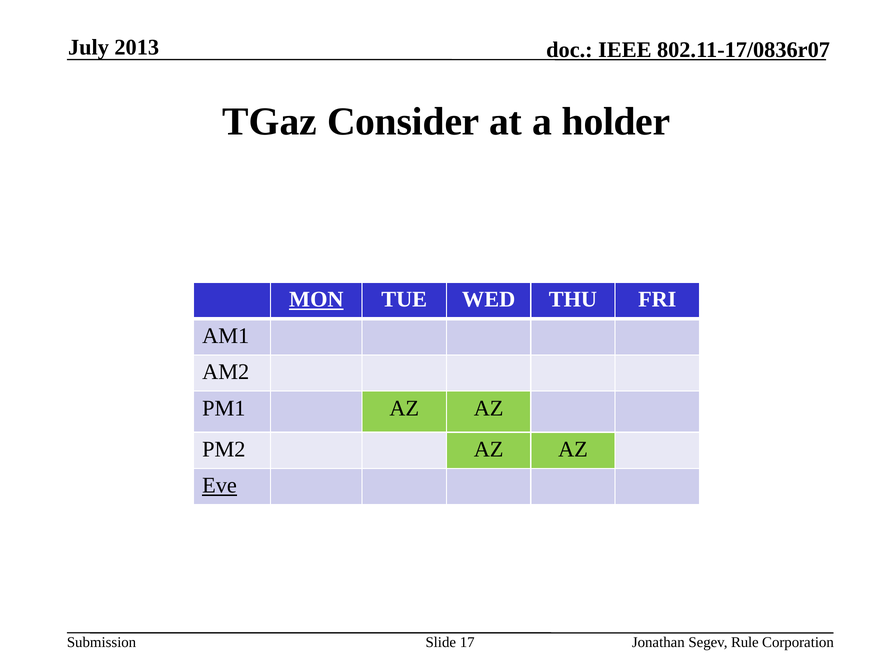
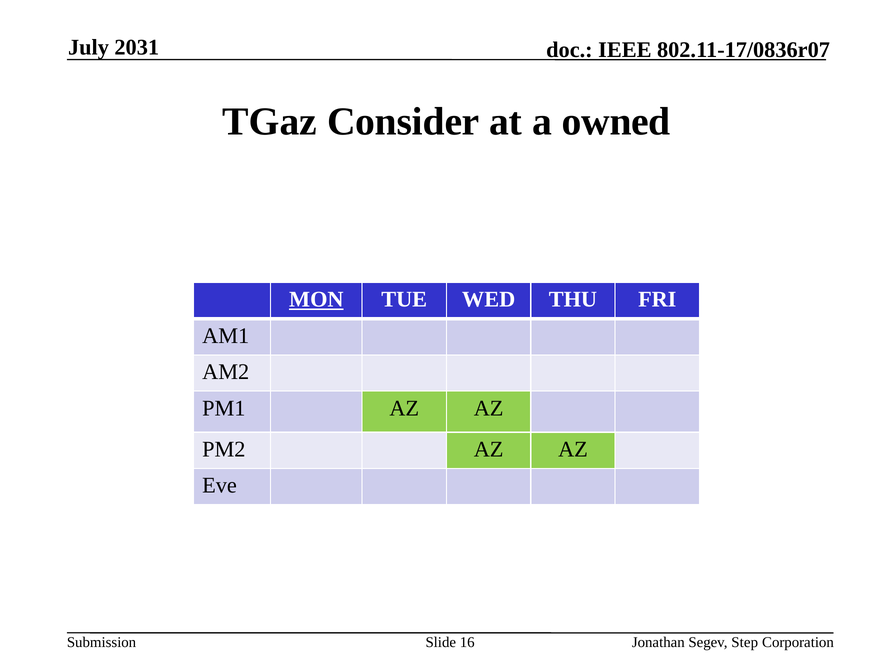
2013: 2013 -> 2031
holder: holder -> owned
Eve underline: present -> none
17: 17 -> 16
Rule: Rule -> Step
